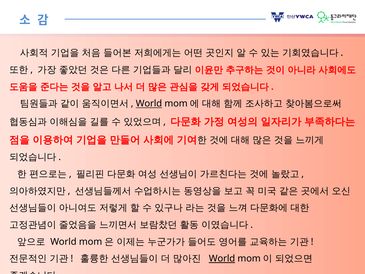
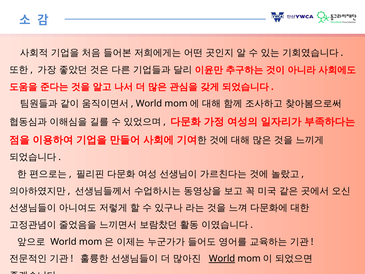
World at (149, 104) underline: present -> none
